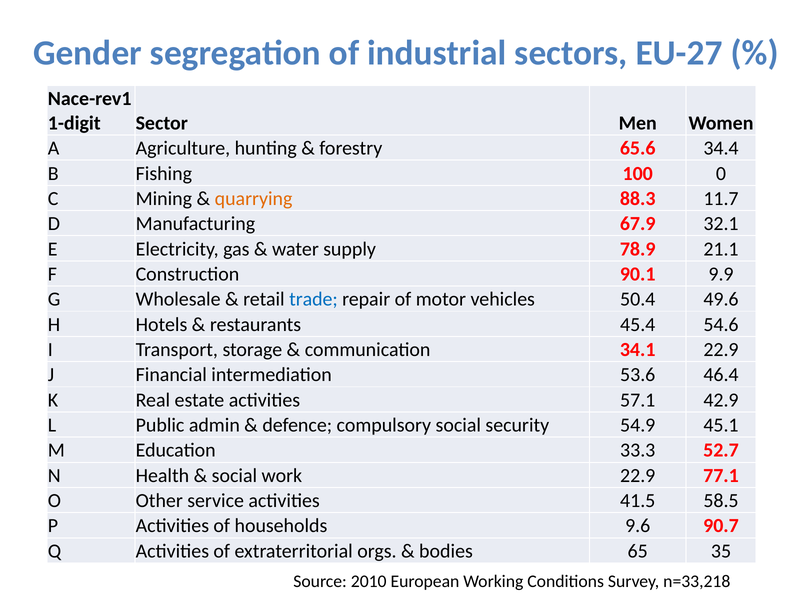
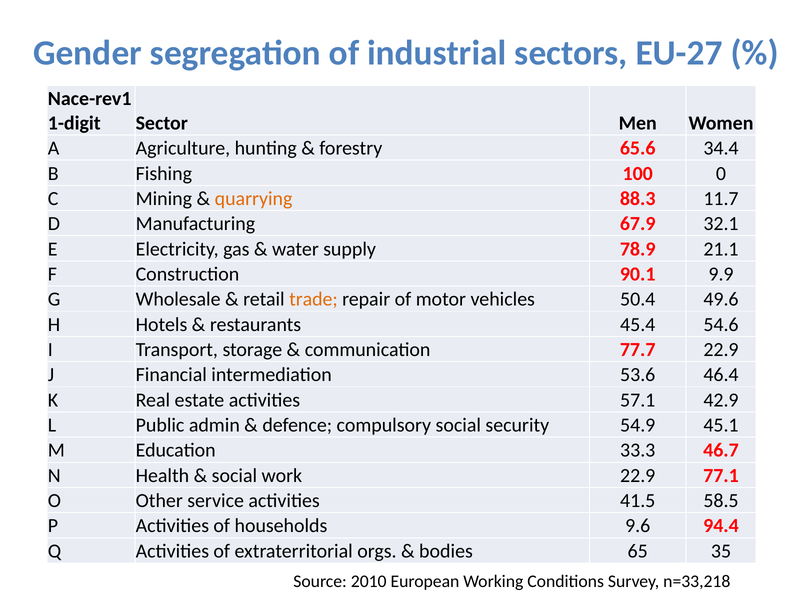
trade colour: blue -> orange
34.1: 34.1 -> 77.7
52.7: 52.7 -> 46.7
90.7: 90.7 -> 94.4
